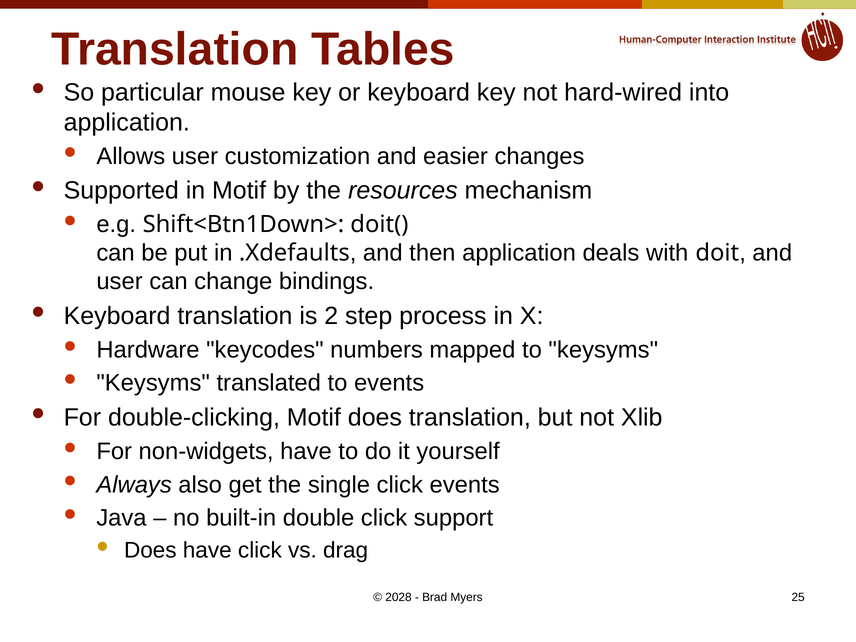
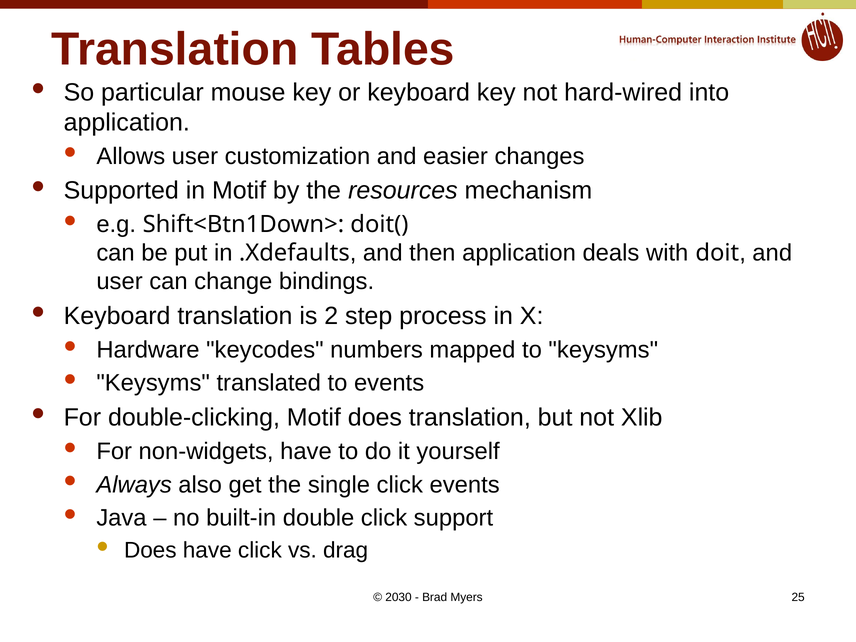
2028: 2028 -> 2030
